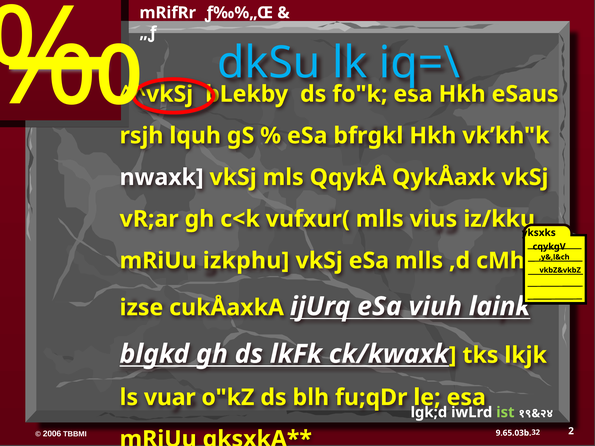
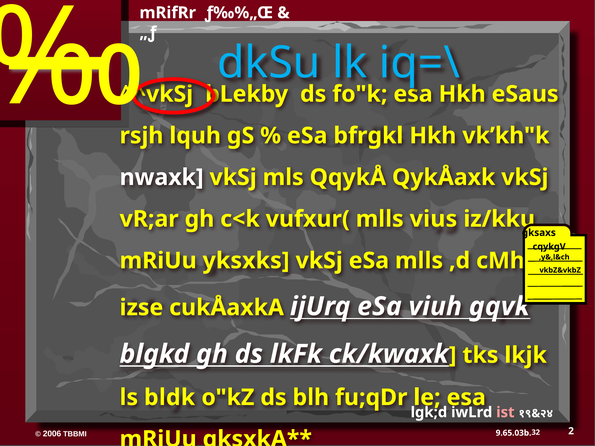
yksxks: yksxks -> gksaxs
izkphu: izkphu -> yksxks
laink: laink -> gqvk
vuar: vuar -> bldk
ist colour: light green -> pink
